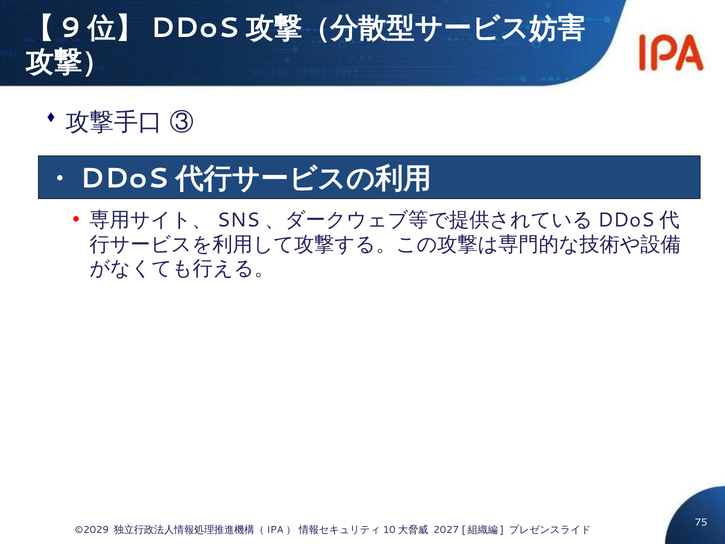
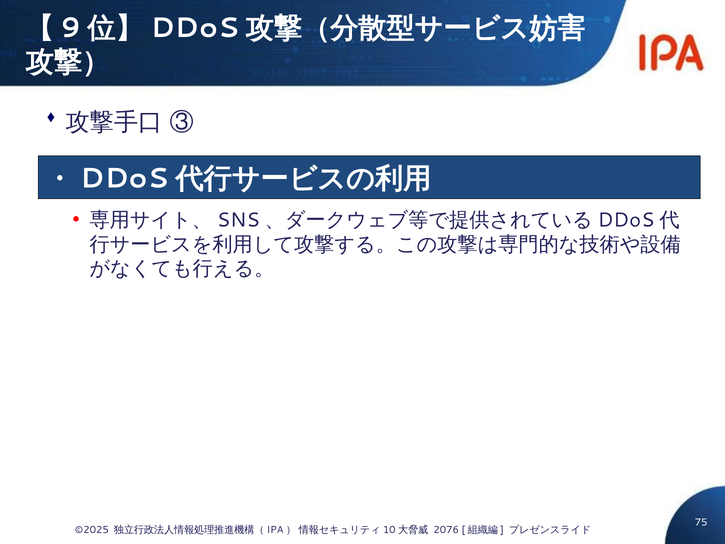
©2029: ©2029 -> ©2025
2027: 2027 -> 2076
